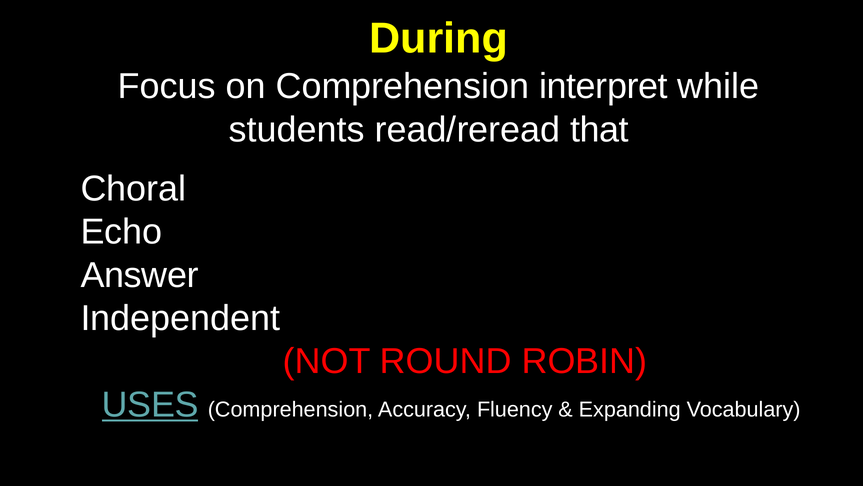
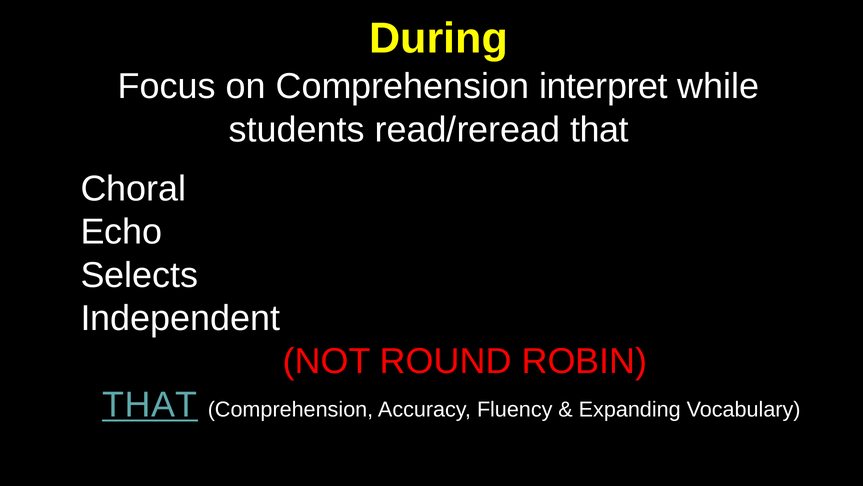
Answer: Answer -> Selects
USES at (150, 404): USES -> THAT
